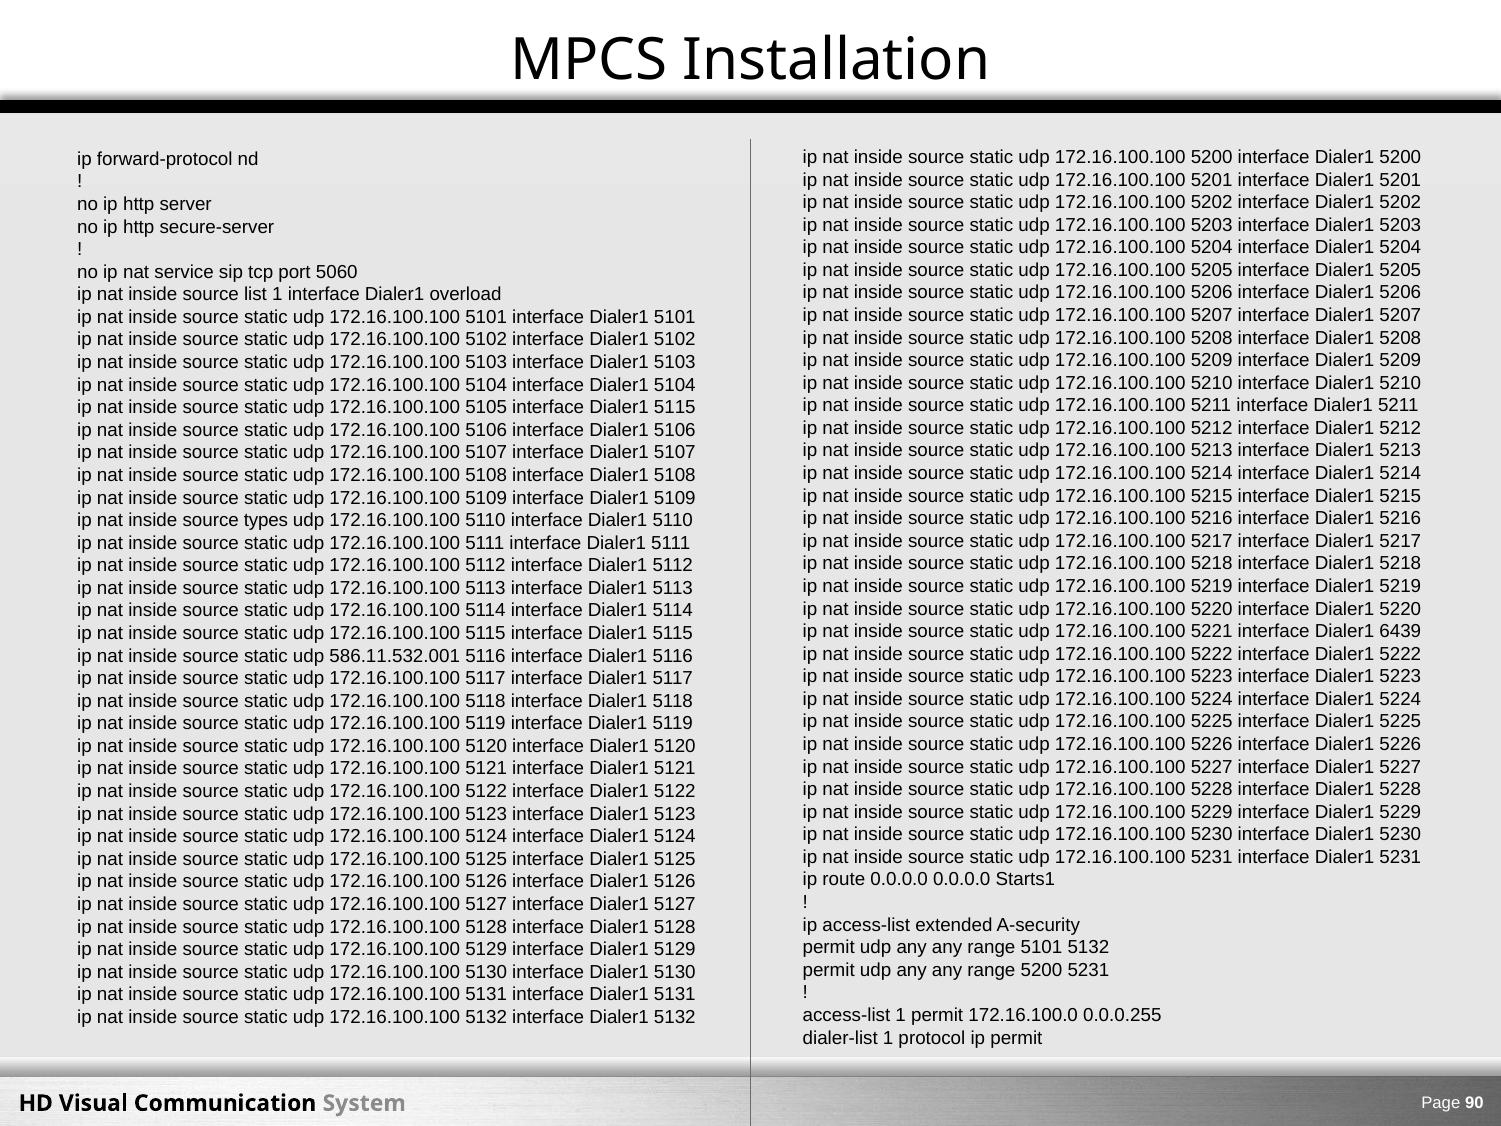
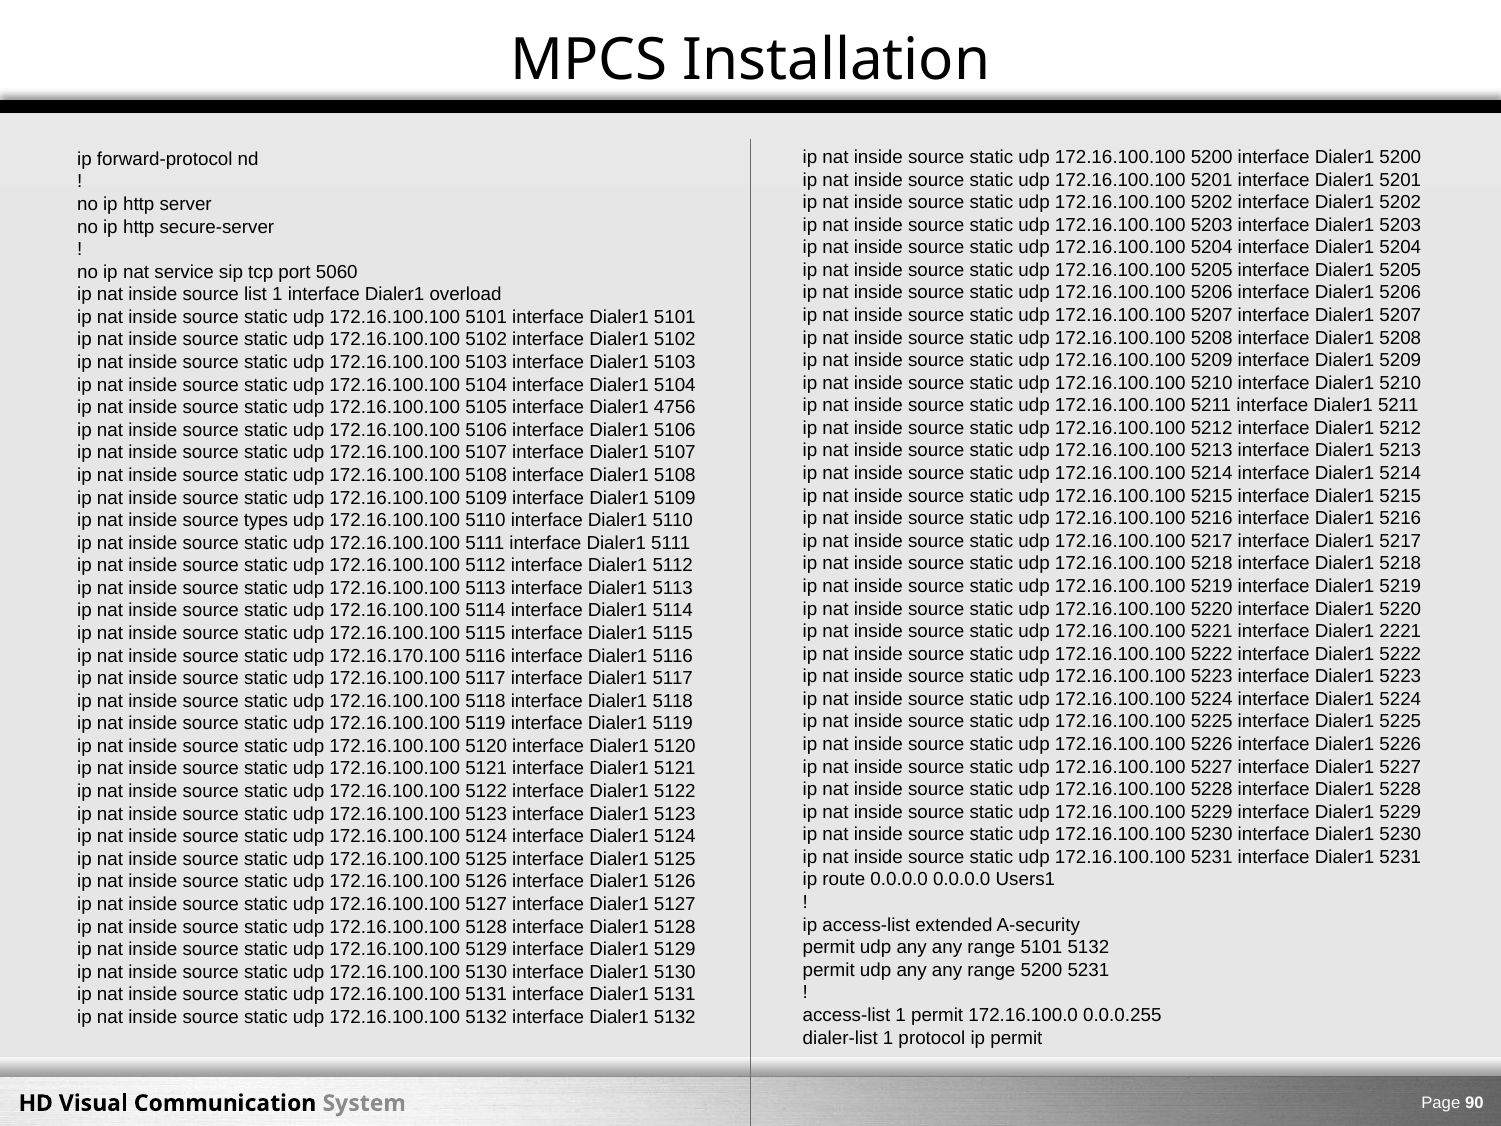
5105 interface Dialer1 5115: 5115 -> 4756
6439: 6439 -> 2221
586.11.532.001: 586.11.532.001 -> 172.16.170.100
Starts1: Starts1 -> Users1
